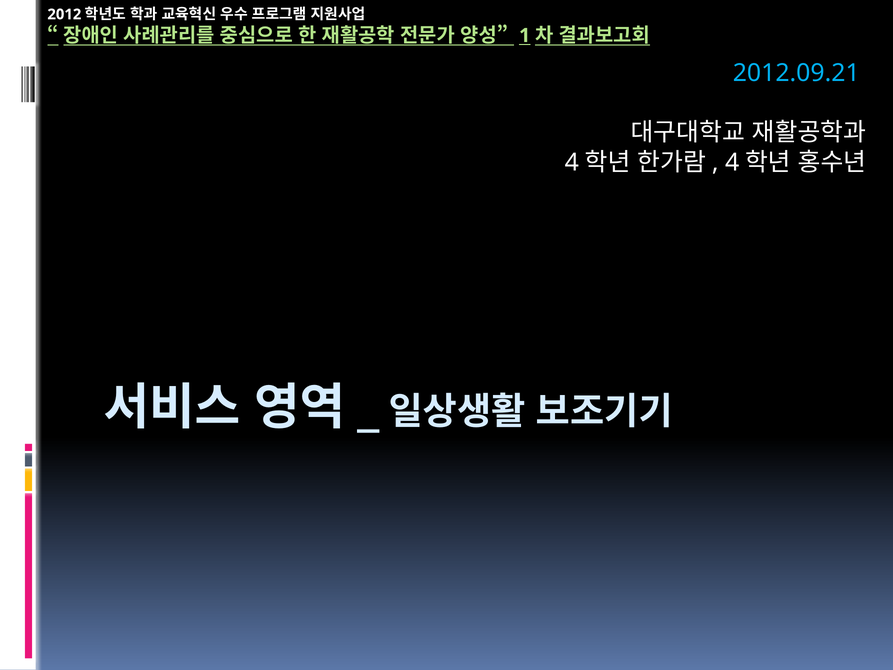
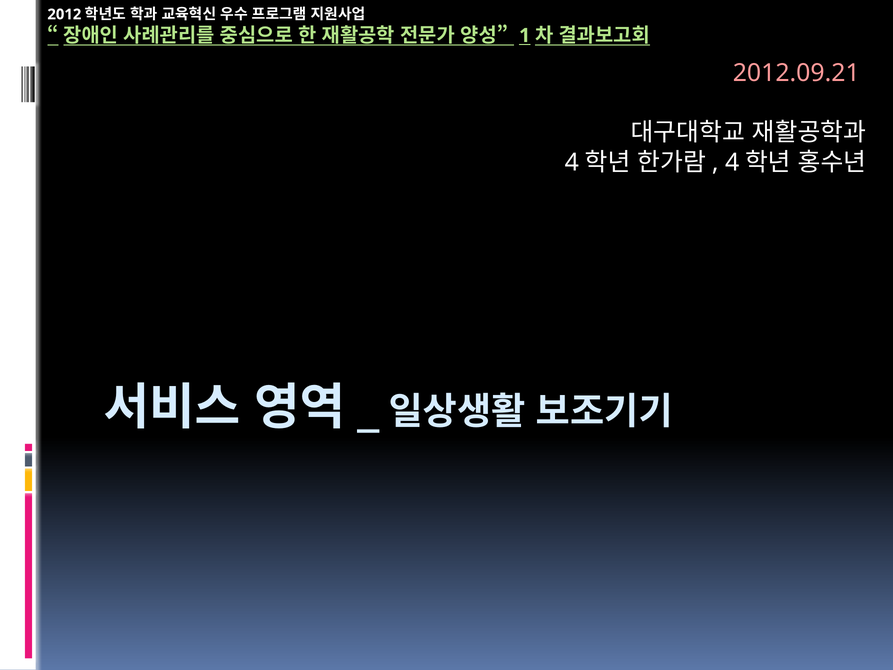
2012.09.21 colour: light blue -> pink
